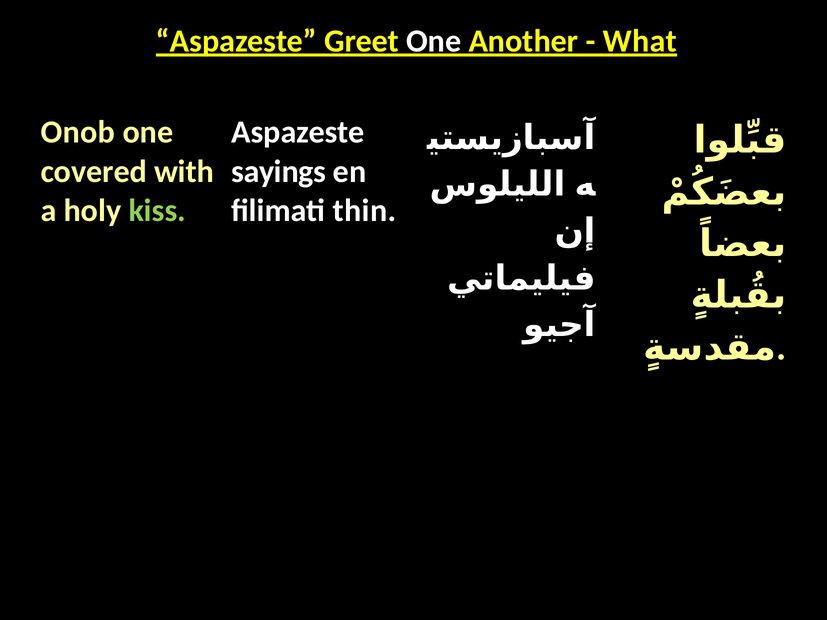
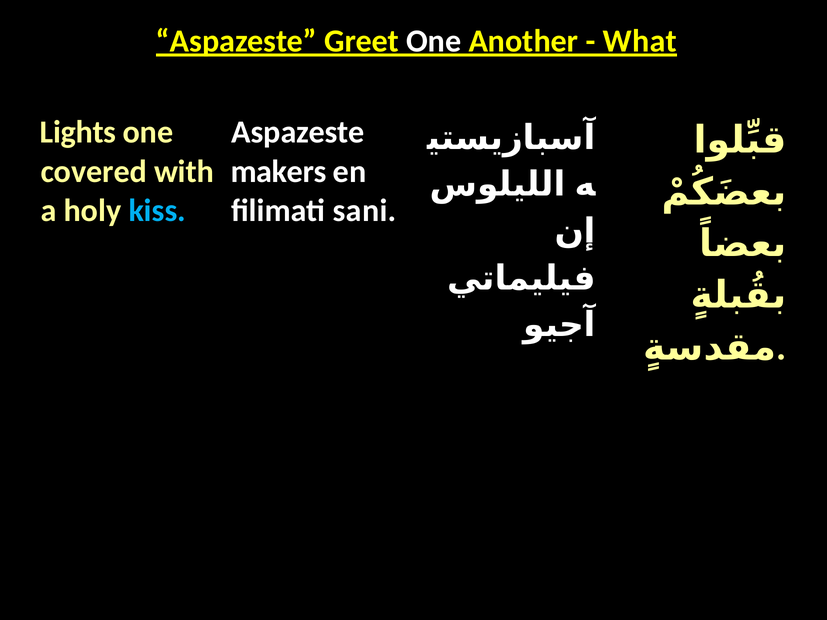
Onob: Onob -> Lights
sayings: sayings -> makers
kiss colour: light green -> light blue
thin: thin -> sani
